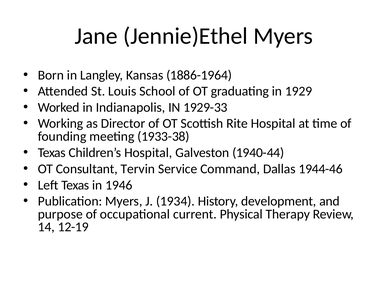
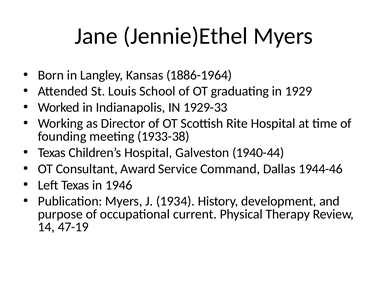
Tervin: Tervin -> Award
12-19: 12-19 -> 47-19
